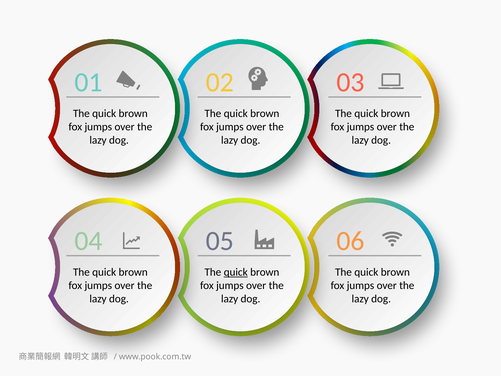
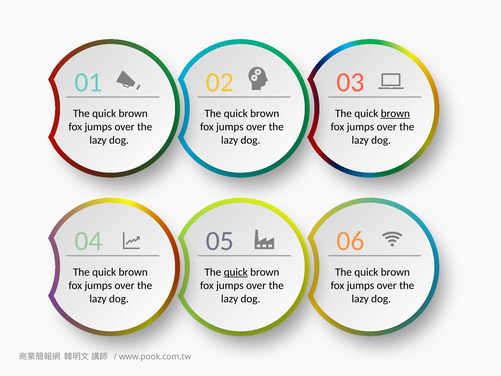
brown at (395, 113) underline: none -> present
